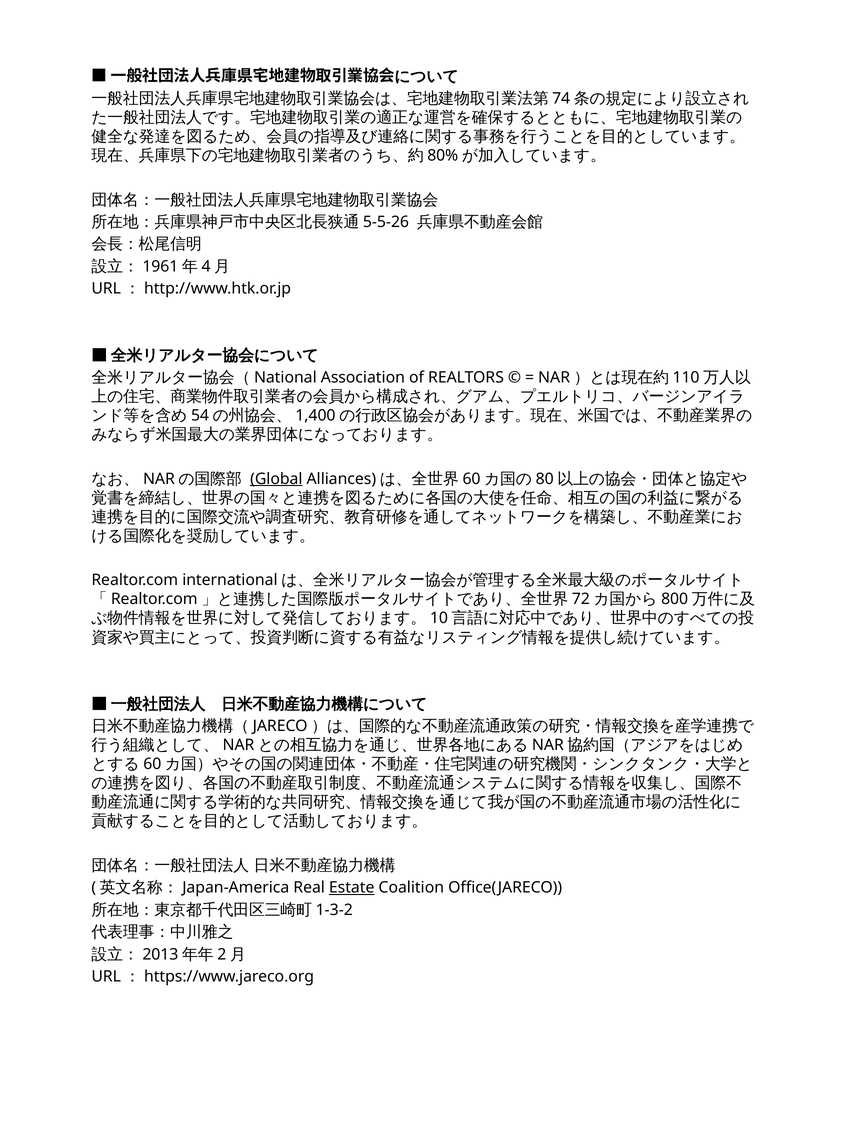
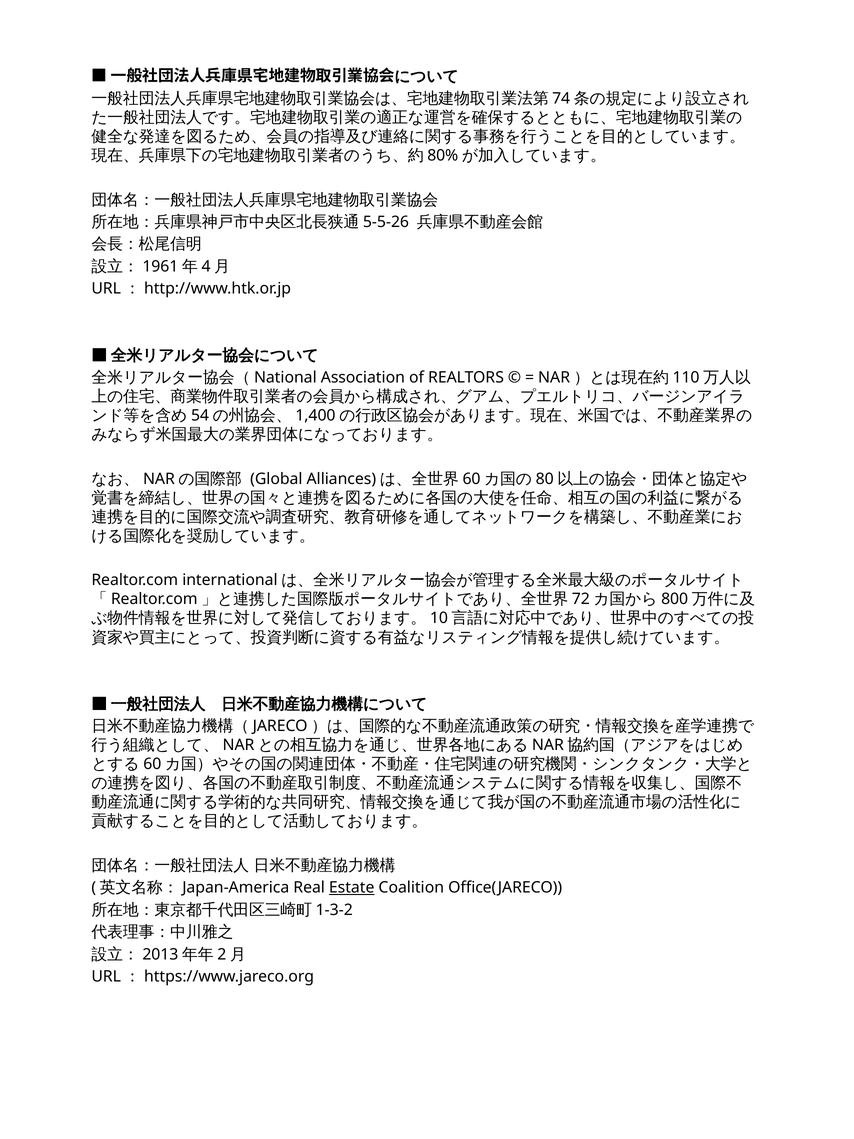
Global underline: present -> none
